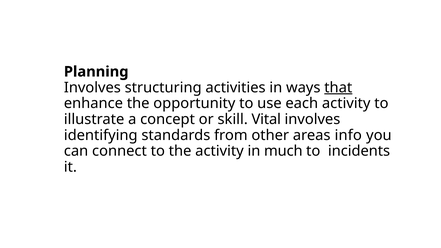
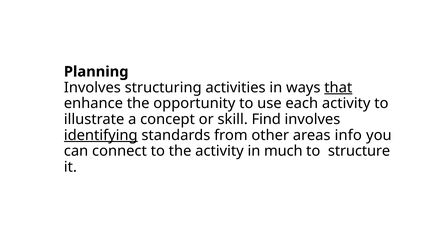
Vital: Vital -> Find
identifying underline: none -> present
incidents: incidents -> structure
